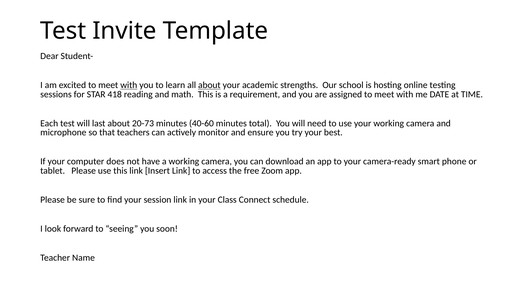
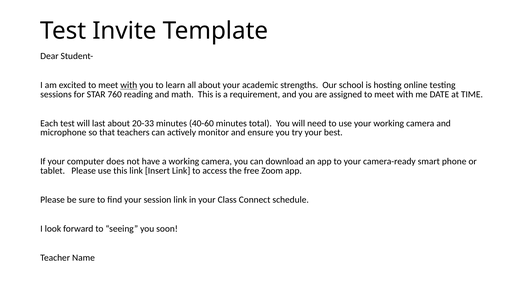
about at (209, 85) underline: present -> none
418: 418 -> 760
20-73: 20-73 -> 20-33
